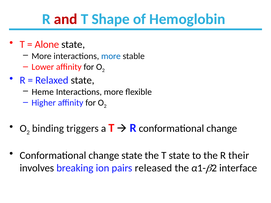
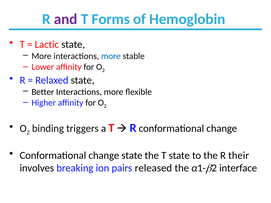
and colour: red -> purple
Shape: Shape -> Forms
Alone: Alone -> Lactic
Heme: Heme -> Better
